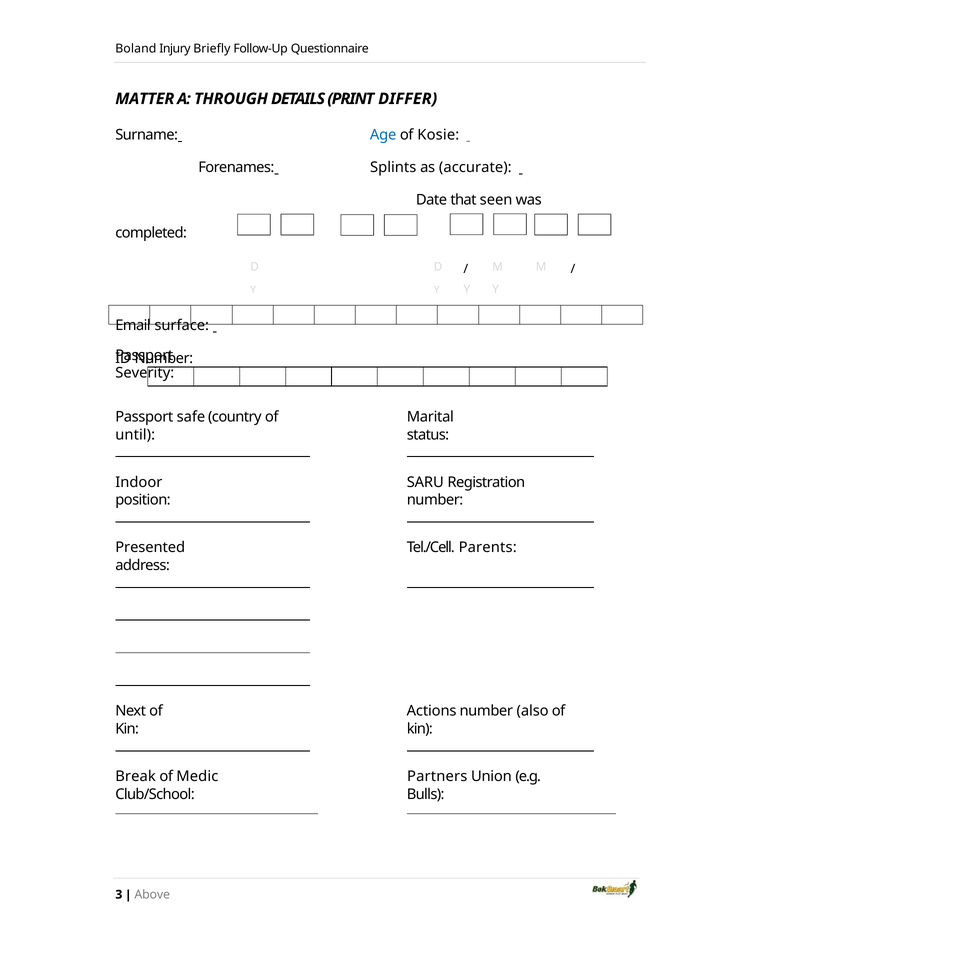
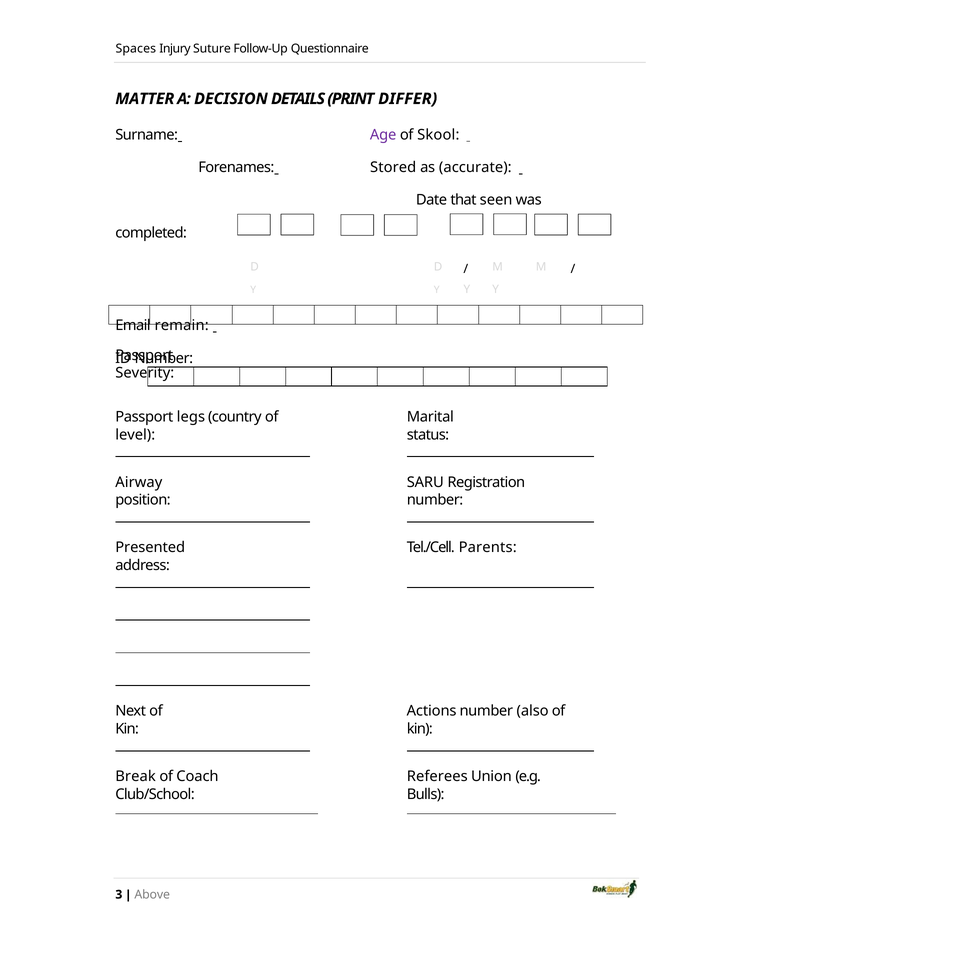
Boland: Boland -> Spaces
Briefly: Briefly -> Suture
THROUGH: THROUGH -> DECISION
Age colour: blue -> purple
Kosie: Kosie -> Skool
Splints: Splints -> Stored
surface: surface -> remain
safe: safe -> legs
until: until -> level
Indoor: Indoor -> Airway
Medic: Medic -> Coach
Partners: Partners -> Referees
